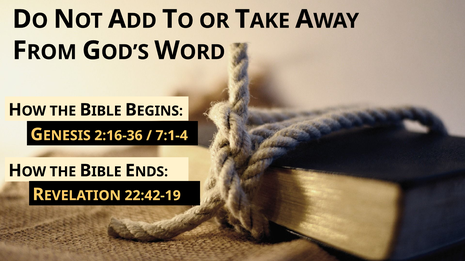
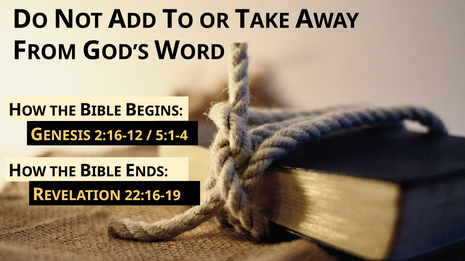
2:16-36: 2:16-36 -> 2:16-12
7:1-4: 7:1-4 -> 5:1-4
22:42-19: 22:42-19 -> 22:16-19
